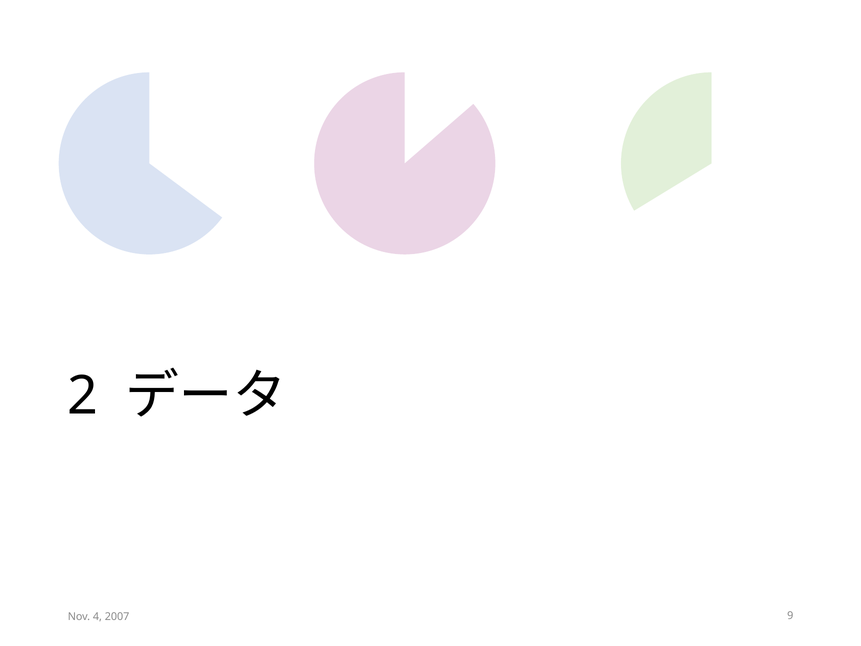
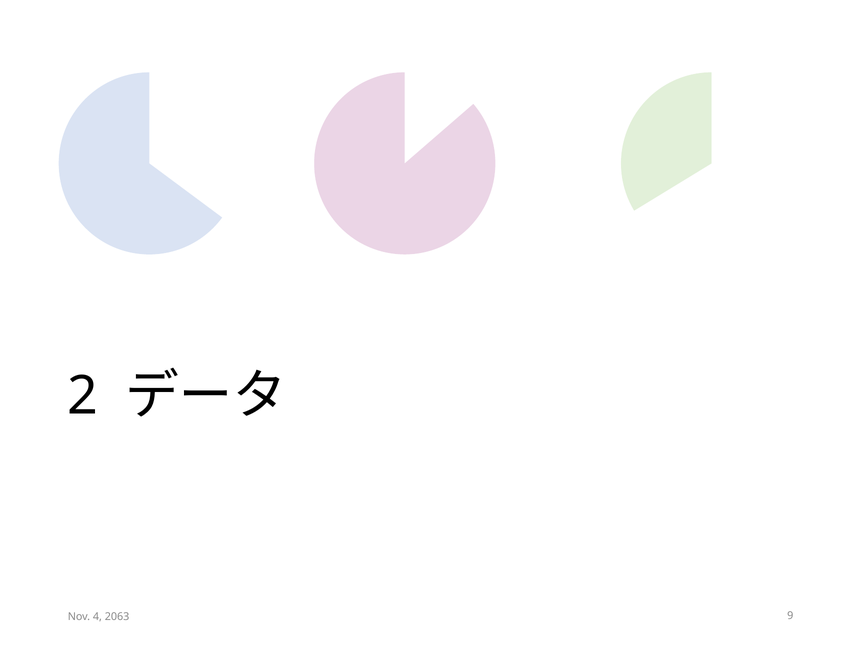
2007: 2007 -> 2063
